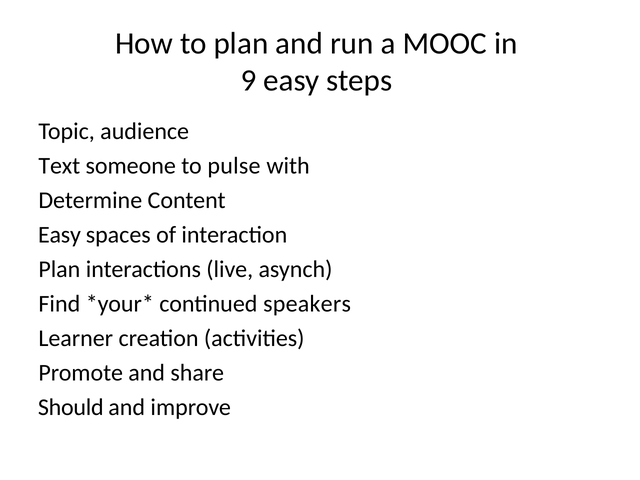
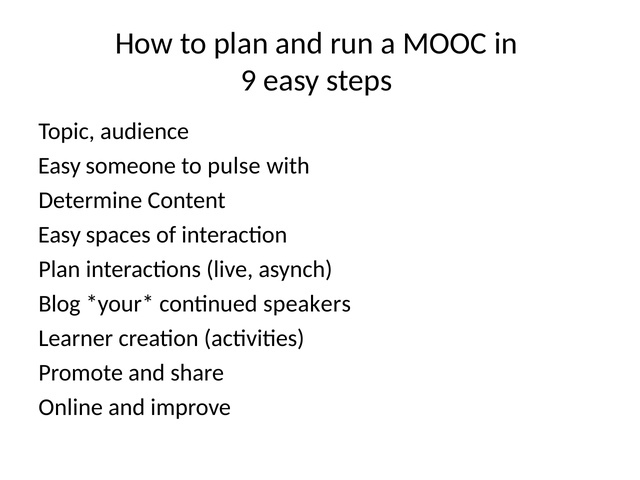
Text at (59, 166): Text -> Easy
Find: Find -> Blog
Should: Should -> Online
